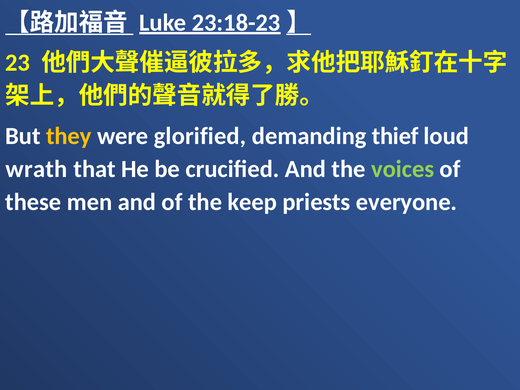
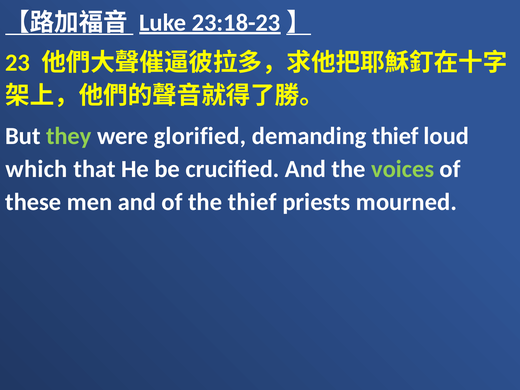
they colour: yellow -> light green
wrath: wrath -> which
the keep: keep -> thief
everyone: everyone -> mourned
